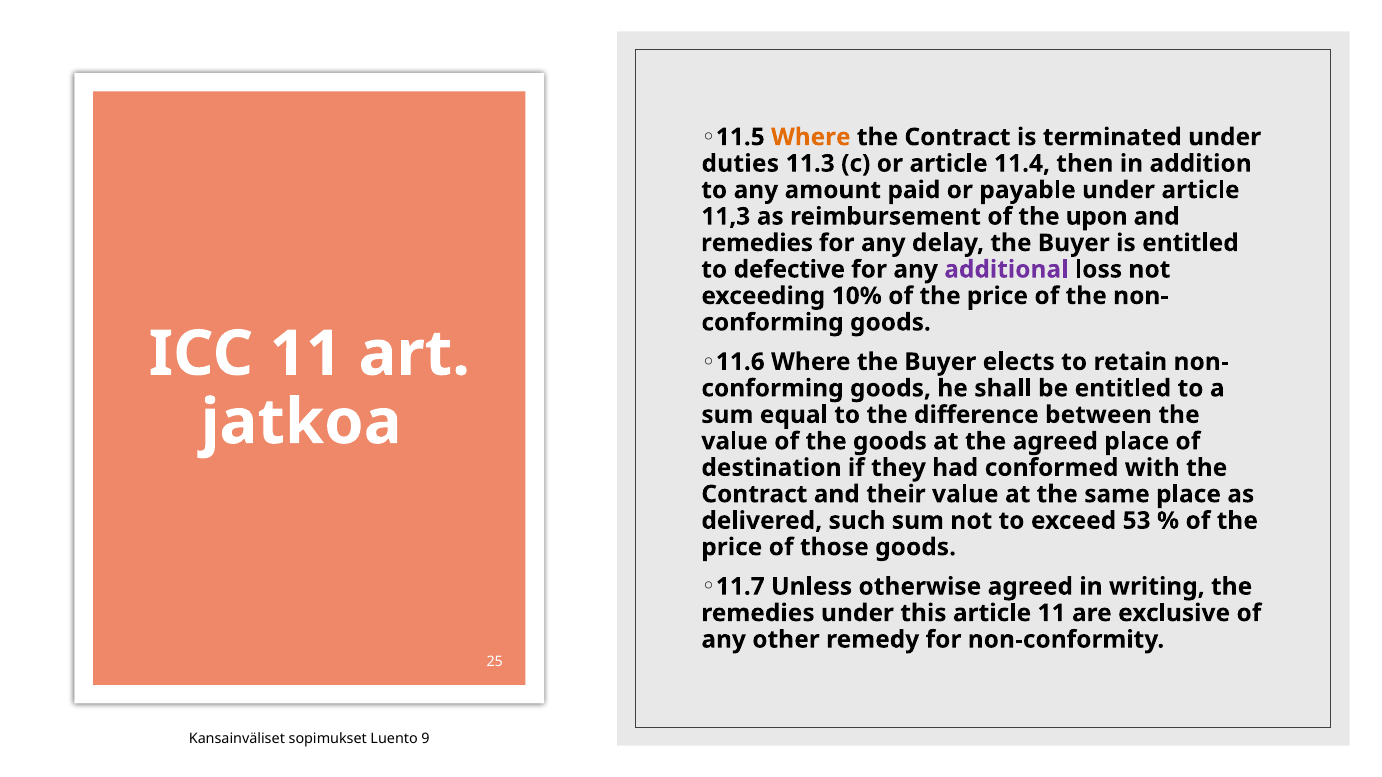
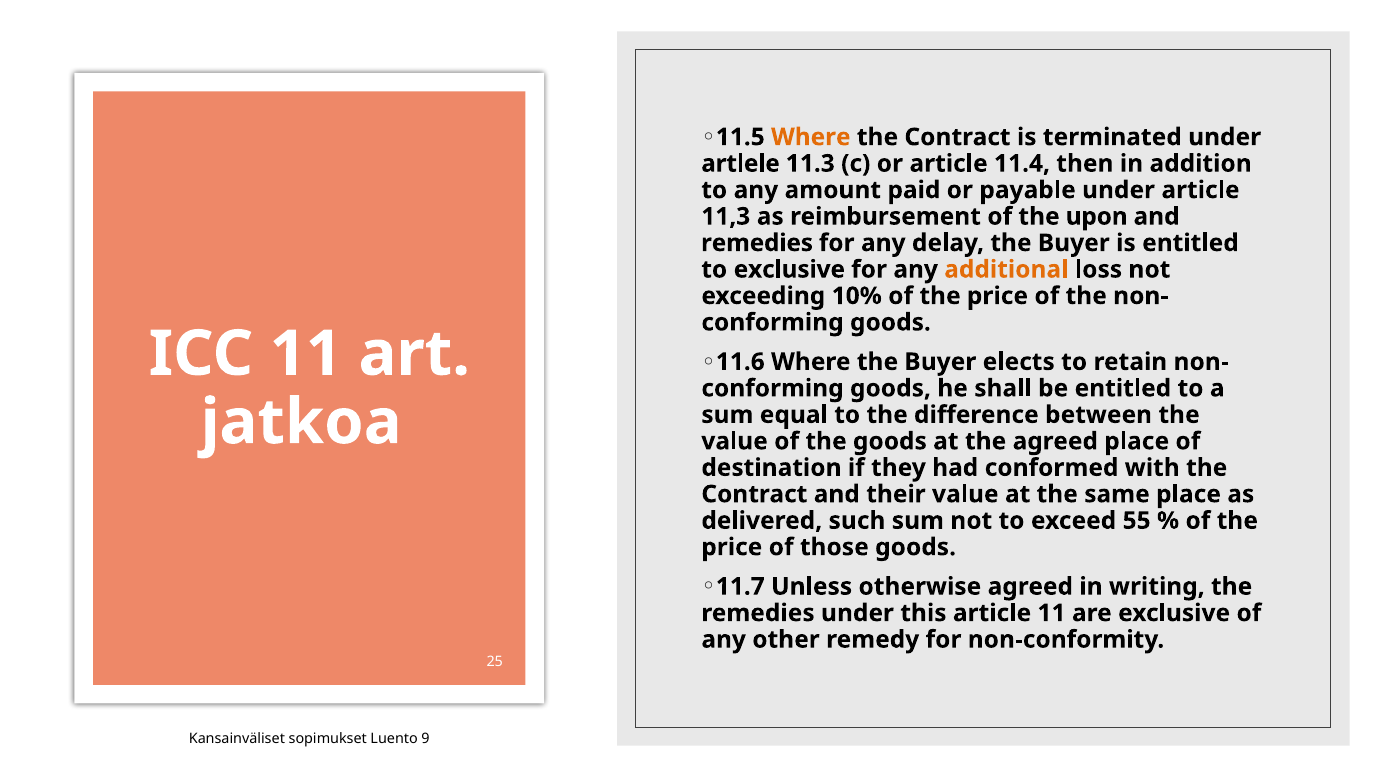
duties: duties -> artlele
to defective: defective -> exclusive
additional colour: purple -> orange
53: 53 -> 55
